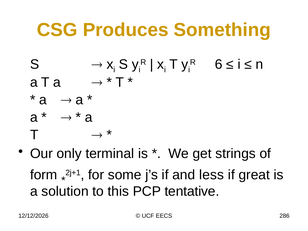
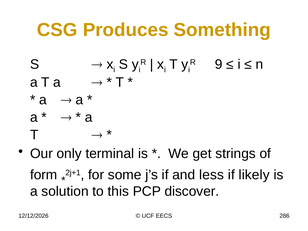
6: 6 -> 9
great: great -> likely
tentative: tentative -> discover
